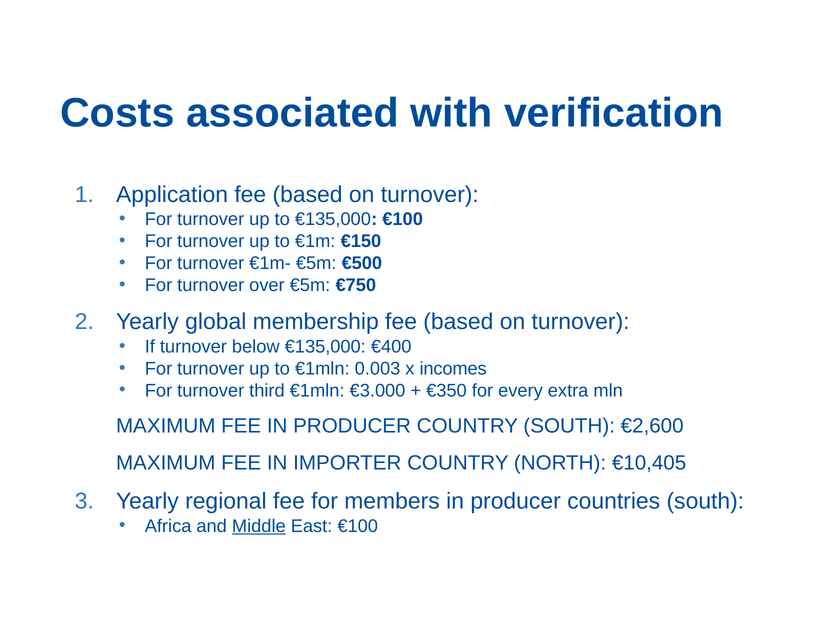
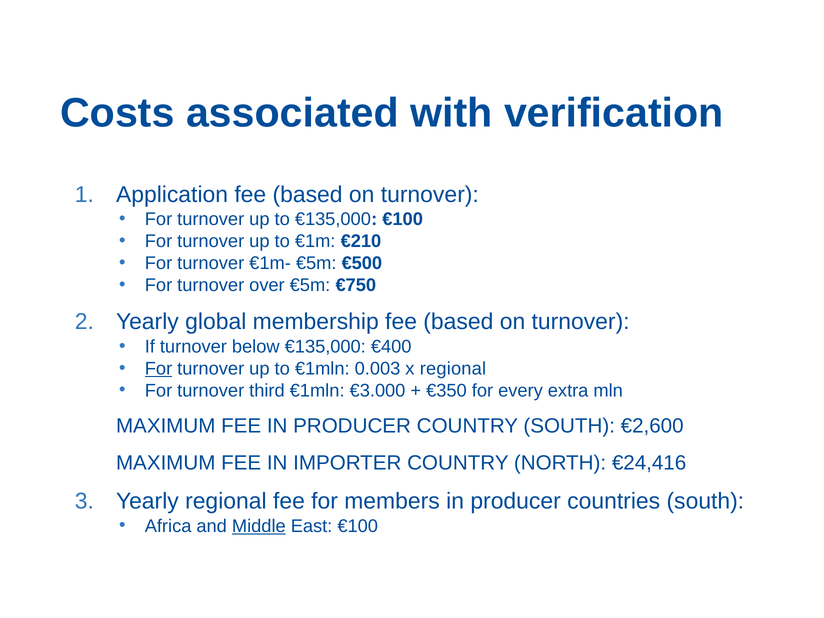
€150: €150 -> €210
For at (159, 369) underline: none -> present
x incomes: incomes -> regional
€10,405: €10,405 -> €24,416
